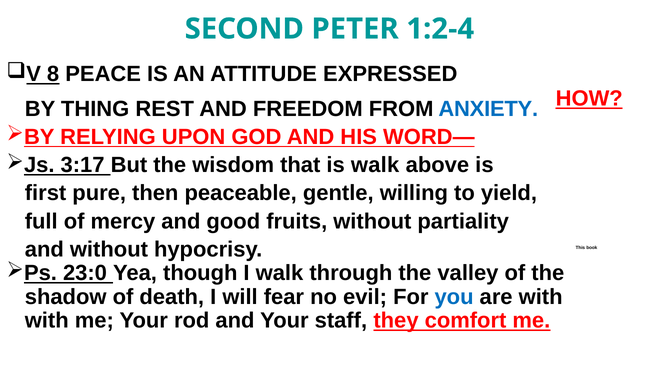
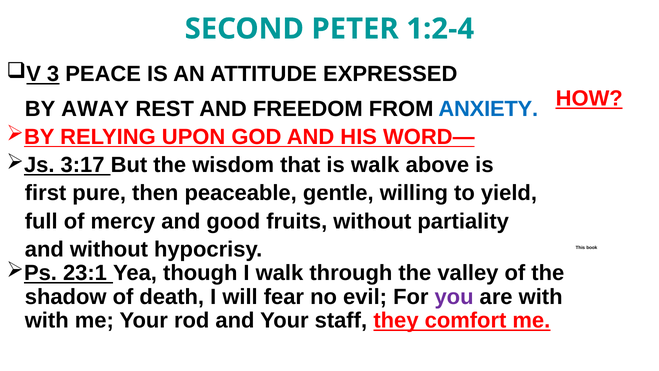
8: 8 -> 3
THING: THING -> AWAY
23:0: 23:0 -> 23:1
you colour: blue -> purple
